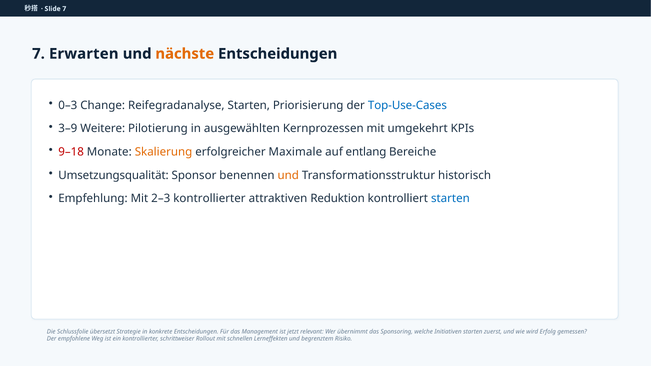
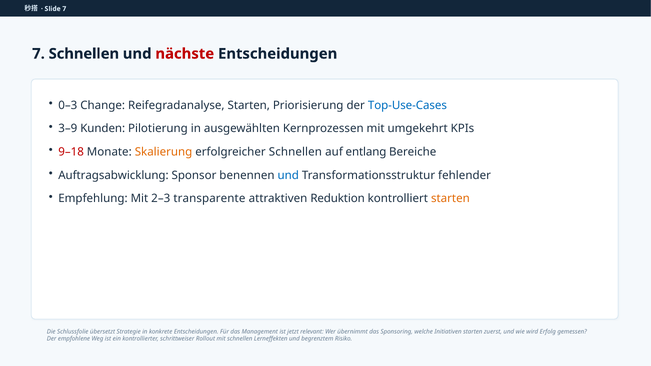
7 Erwarten: Erwarten -> Schnellen
nächste colour: orange -> red
Weitere: Weitere -> Kunden
erfolgreicher Maximale: Maximale -> Schnellen
Umsetzungsqualität: Umsetzungsqualität -> Auftragsabwicklung
und at (288, 175) colour: orange -> blue
historisch: historisch -> fehlender
2–3 kontrollierter: kontrollierter -> transparente
starten at (450, 199) colour: blue -> orange
